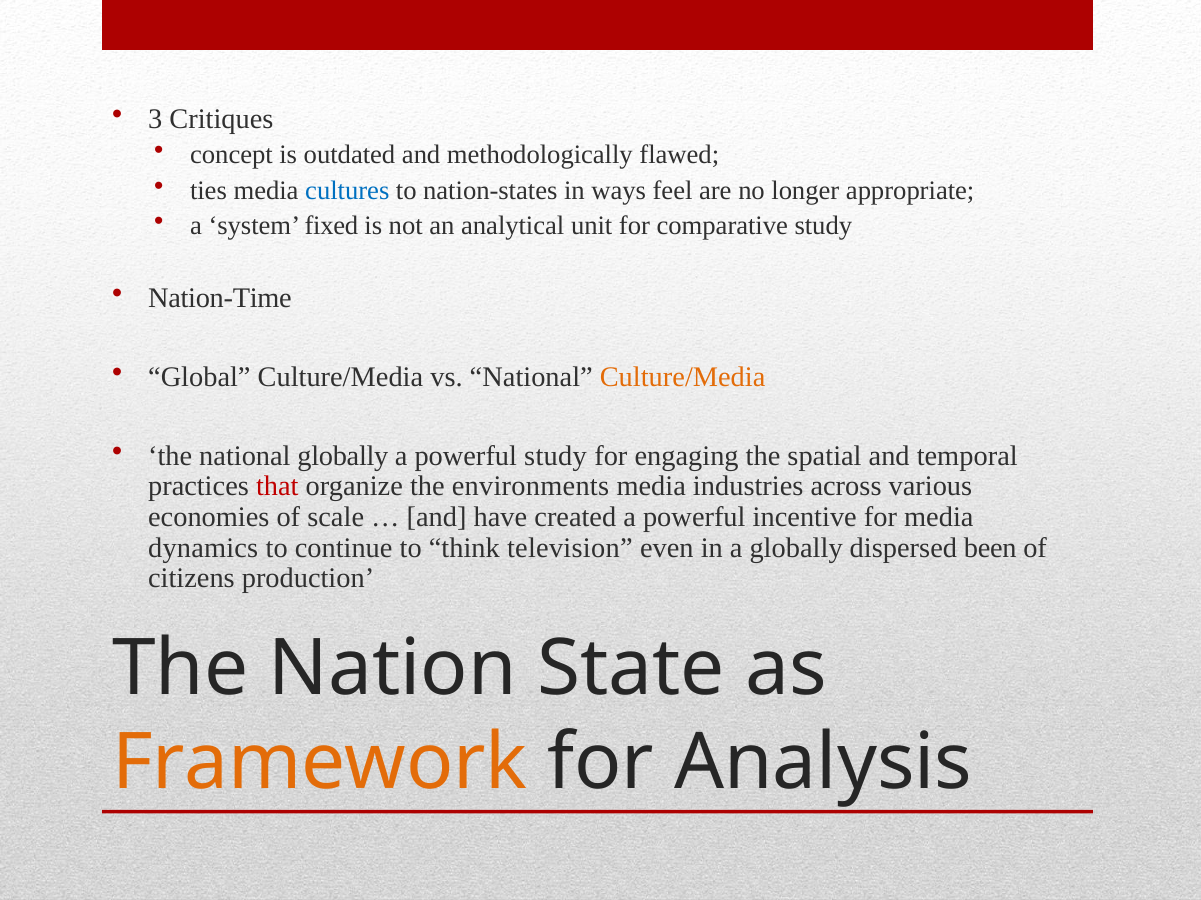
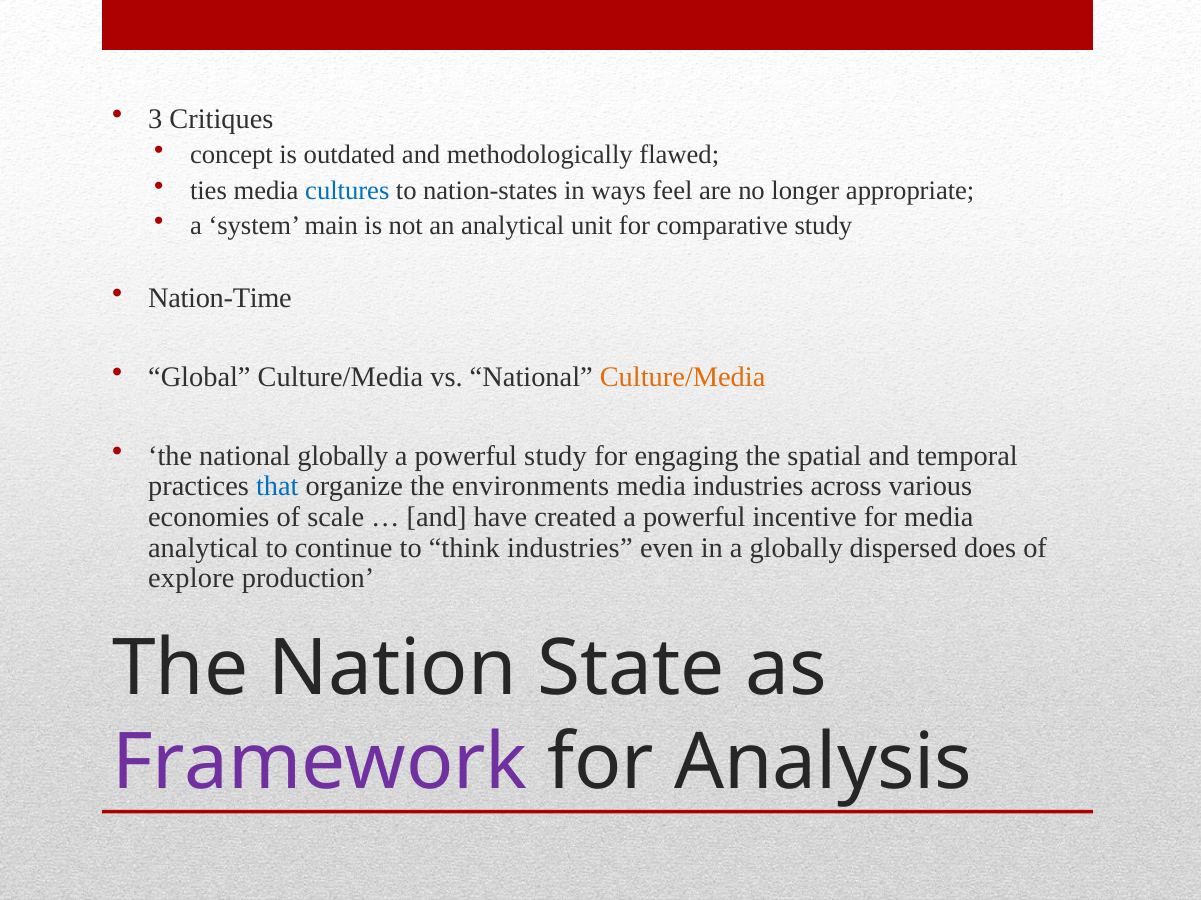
fixed: fixed -> main
that colour: red -> blue
dynamics at (203, 548): dynamics -> analytical
think television: television -> industries
been: been -> does
citizens: citizens -> explore
Framework colour: orange -> purple
